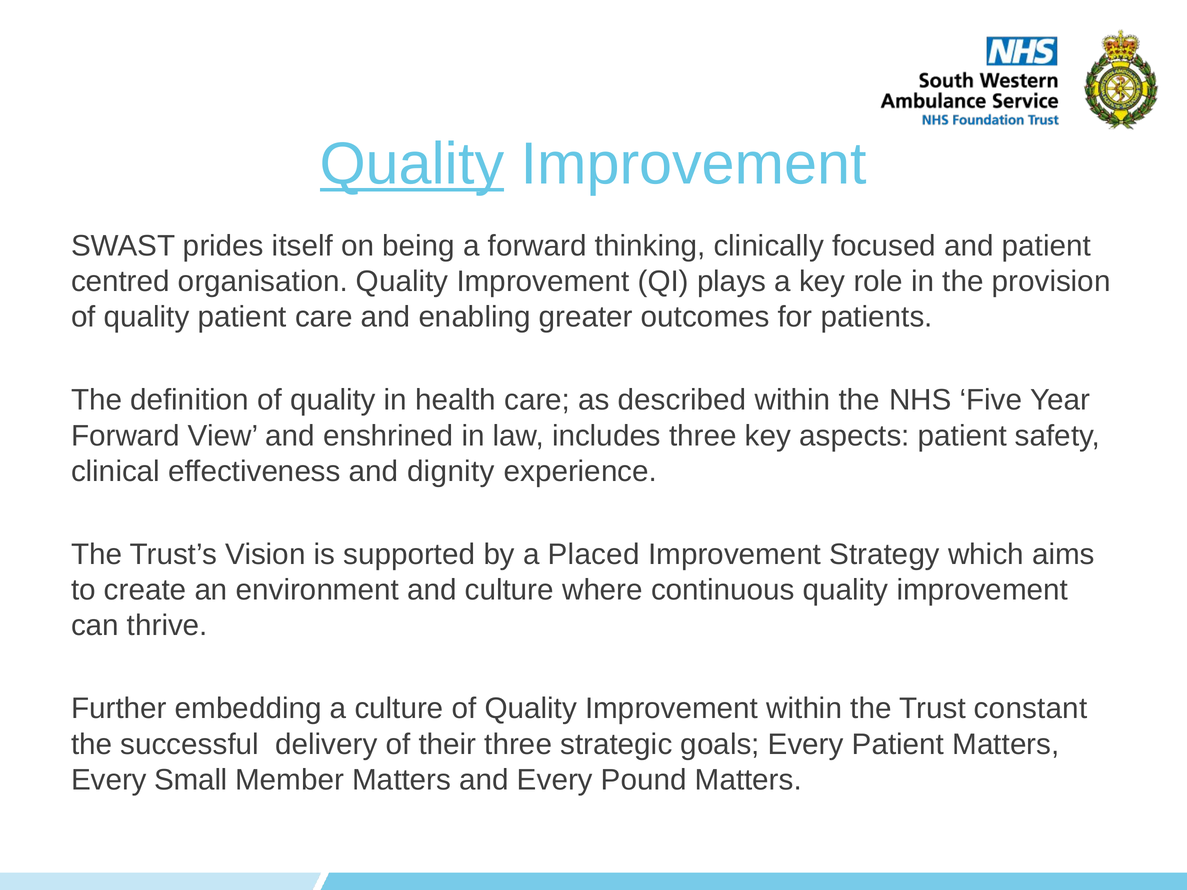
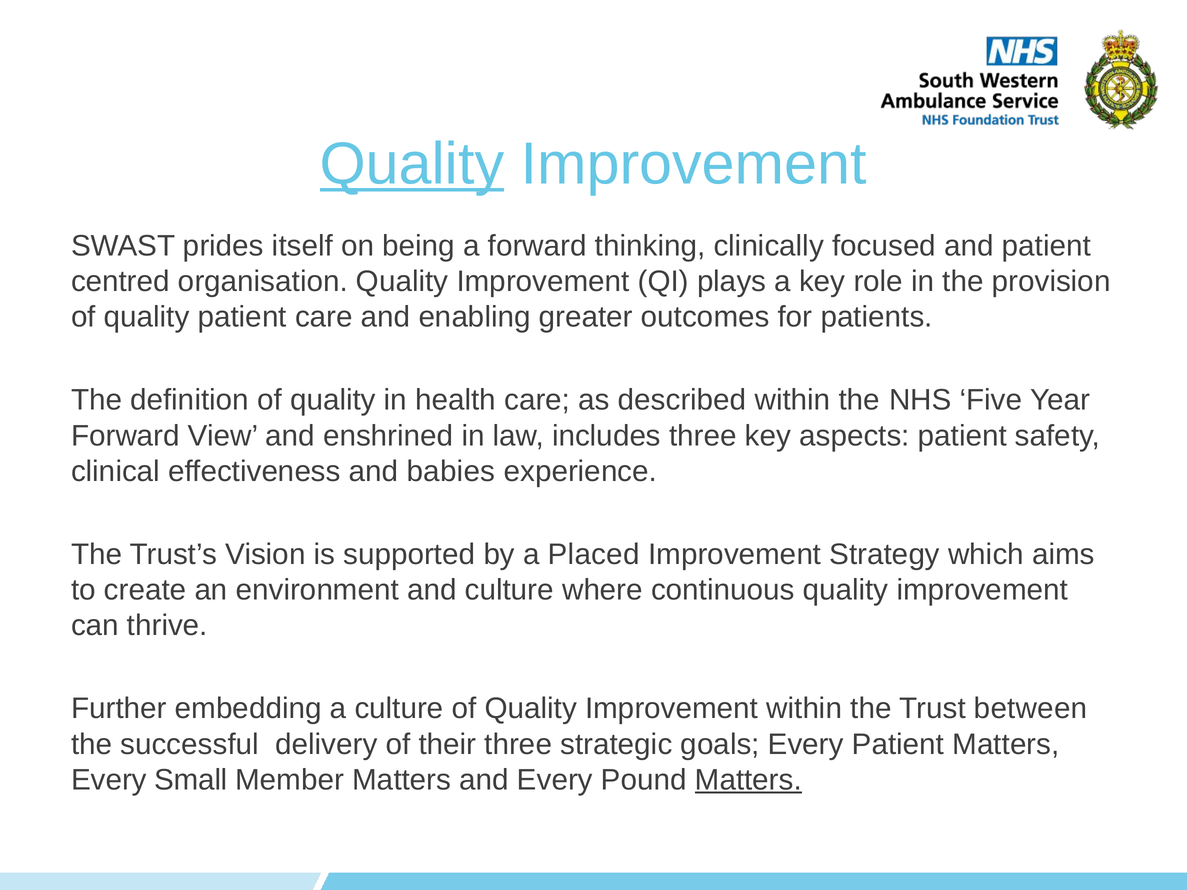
dignity: dignity -> babies
constant: constant -> between
Matters at (748, 780) underline: none -> present
